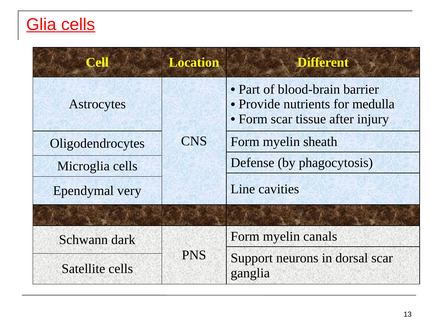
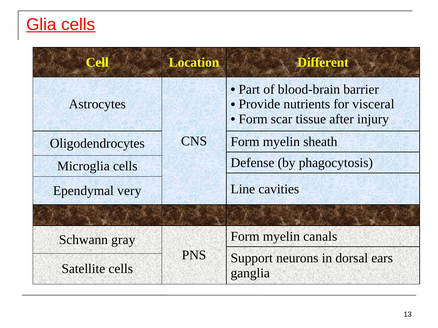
medulla: medulla -> visceral
dark: dark -> gray
dorsal scar: scar -> ears
